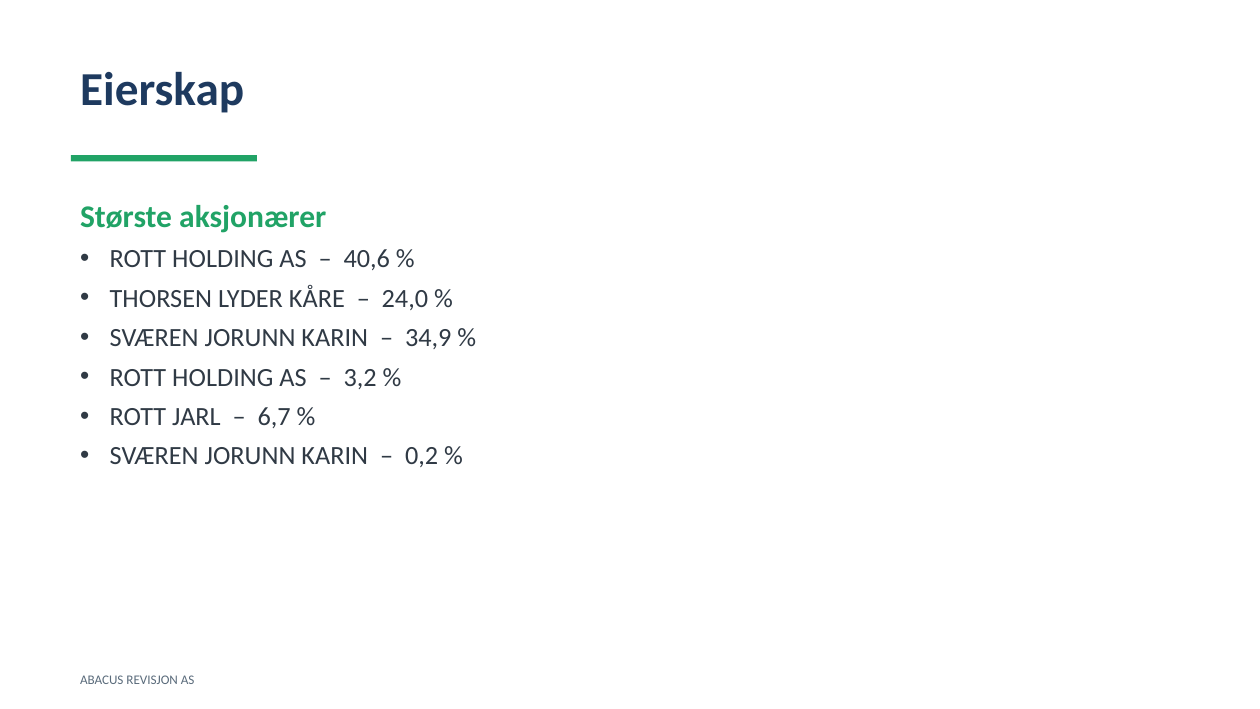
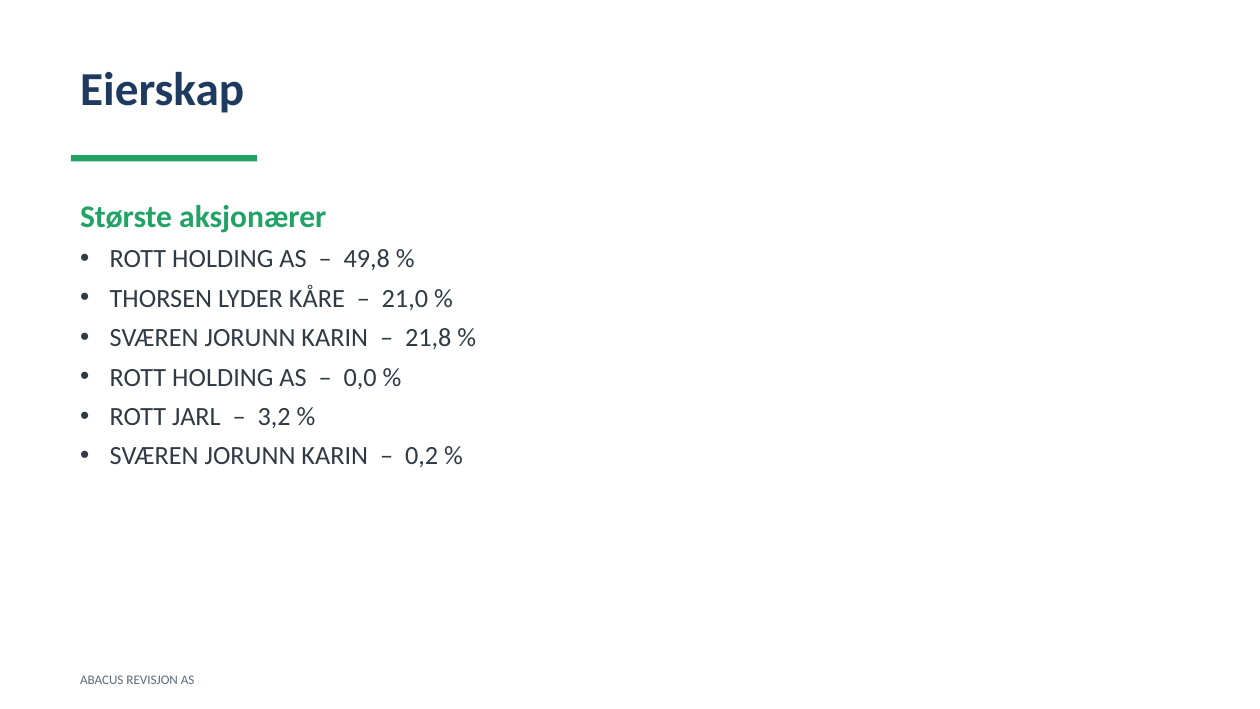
40,6: 40,6 -> 49,8
24,0: 24,0 -> 21,0
34,9: 34,9 -> 21,8
3,2: 3,2 -> 0,0
6,7: 6,7 -> 3,2
